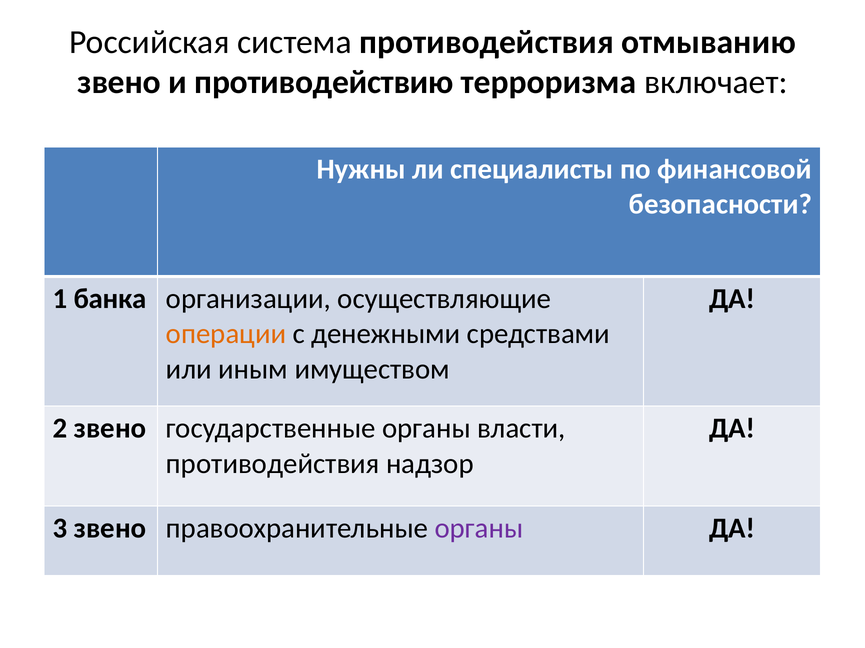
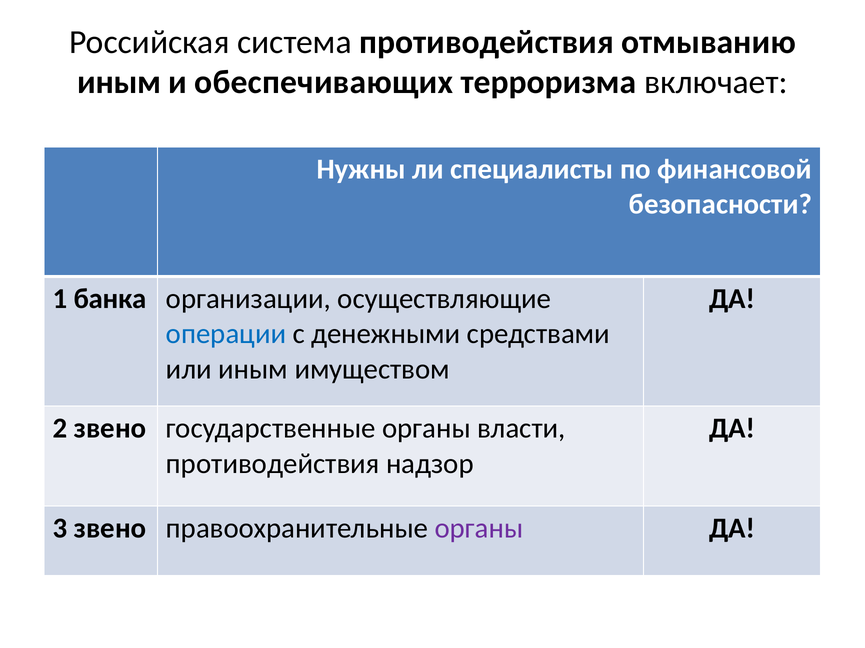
звено at (119, 82): звено -> иным
противодействию: противодействию -> обеспечивающих
операции colour: orange -> blue
